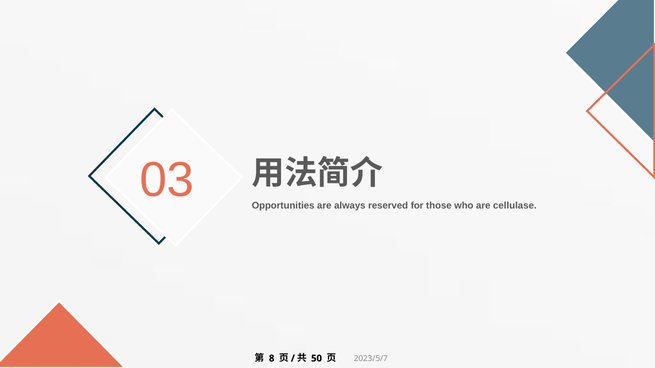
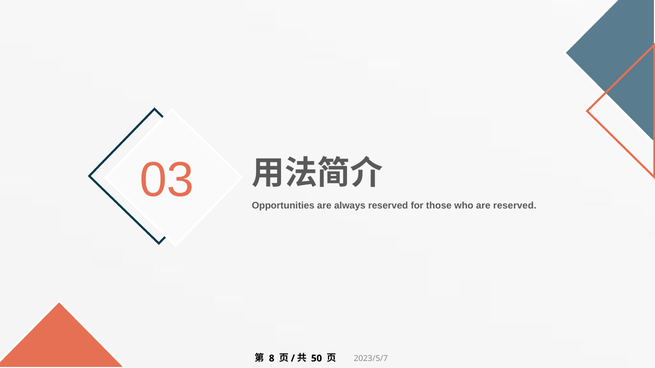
are cellulase: cellulase -> reserved
